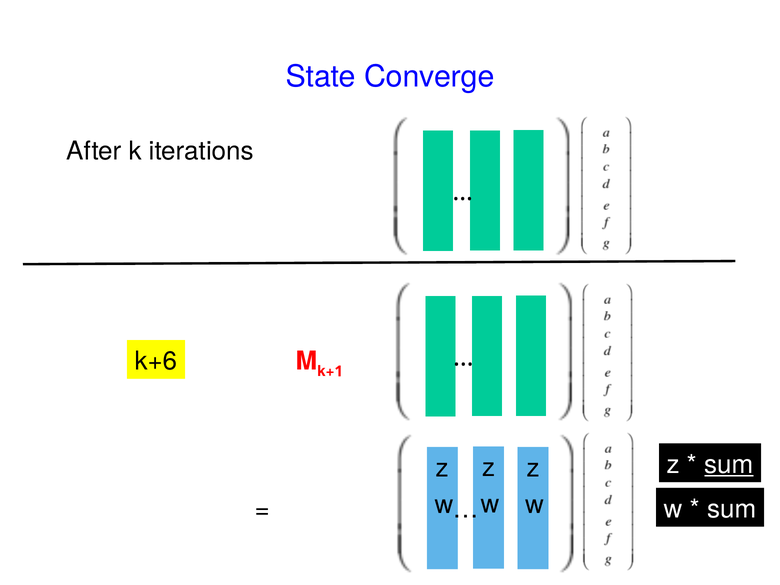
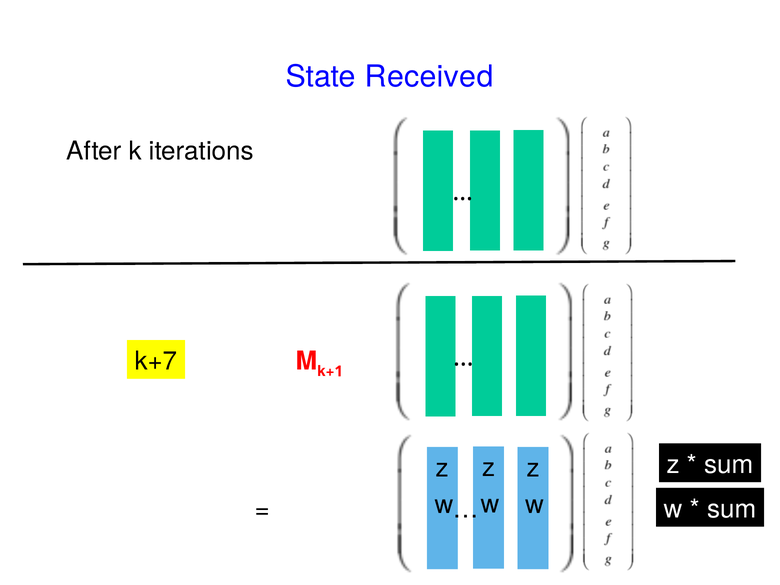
Converge: Converge -> Received
k+6: k+6 -> k+7
sum at (729, 465) underline: present -> none
